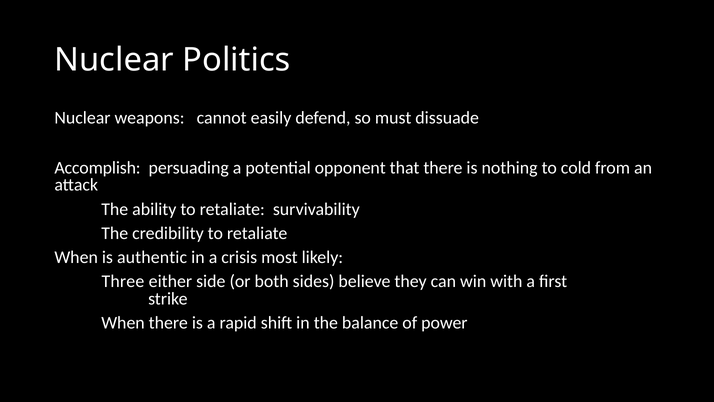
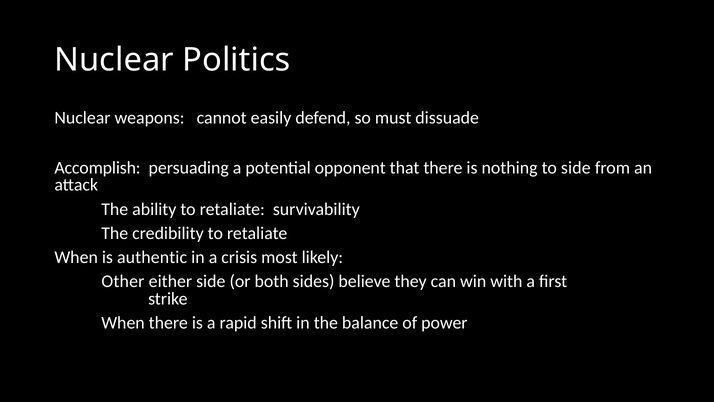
to cold: cold -> side
Three: Three -> Other
